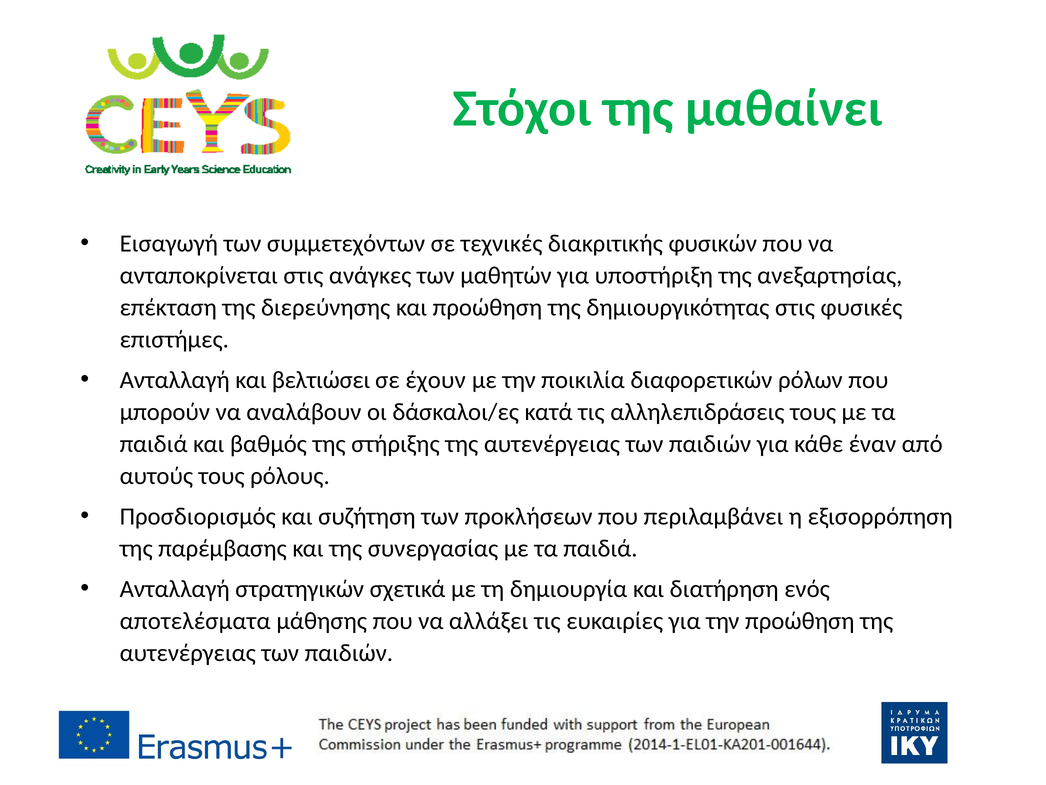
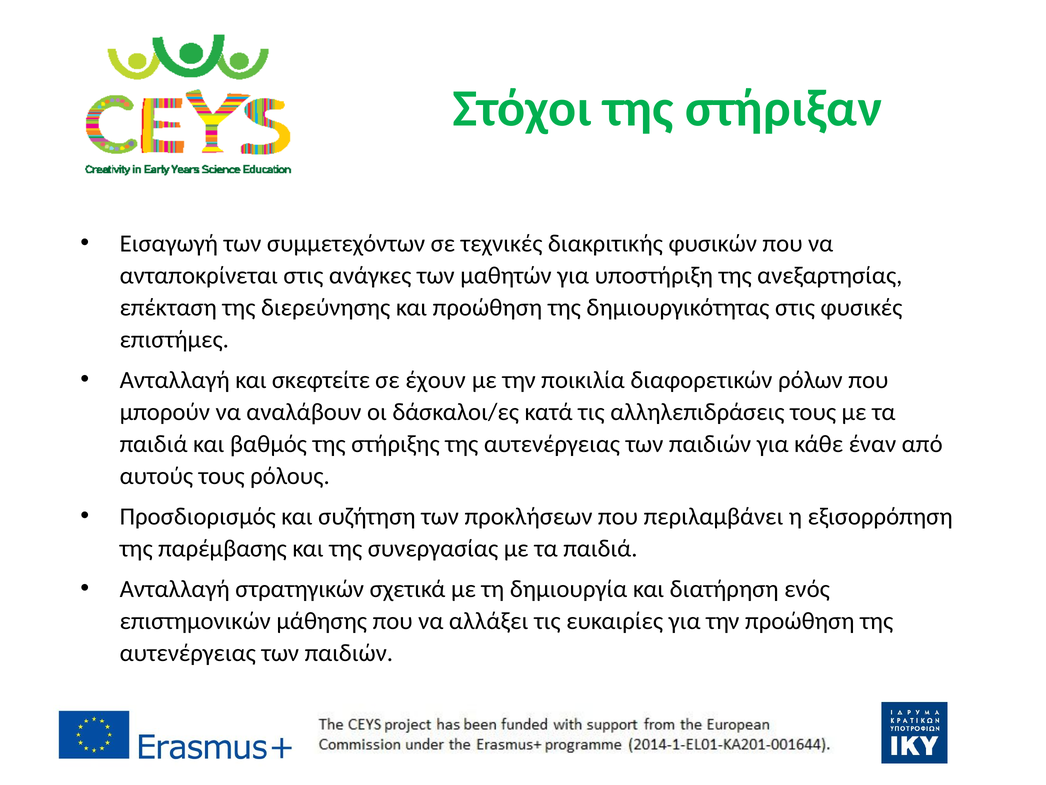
μαθαίνει: μαθαίνει -> στήριξαν
βελτιώσει: βελτιώσει -> σκεφτείτε
αποτελέσματα: αποτελέσματα -> επιστημονικών
